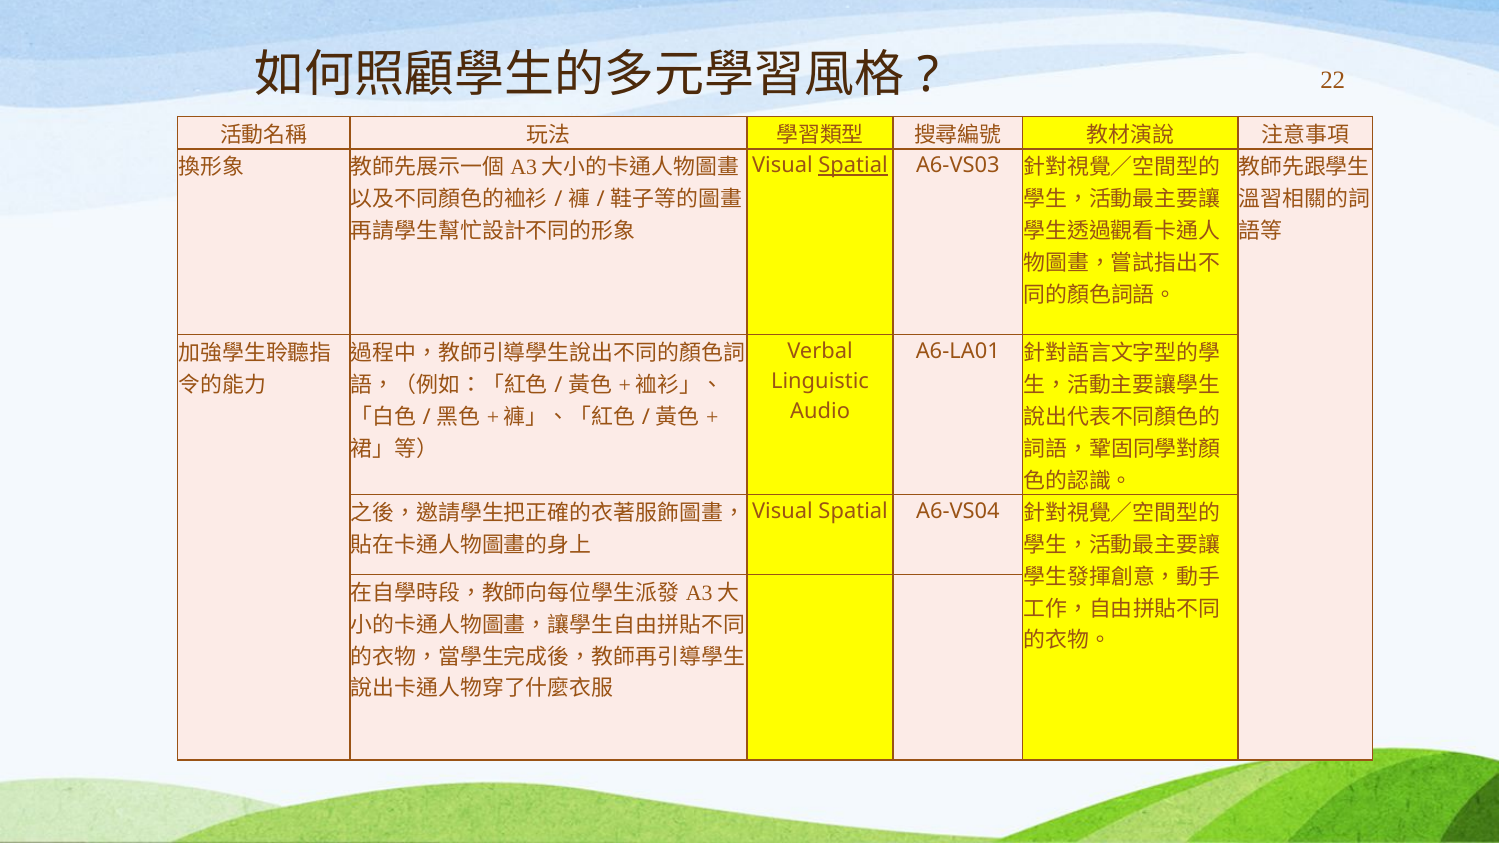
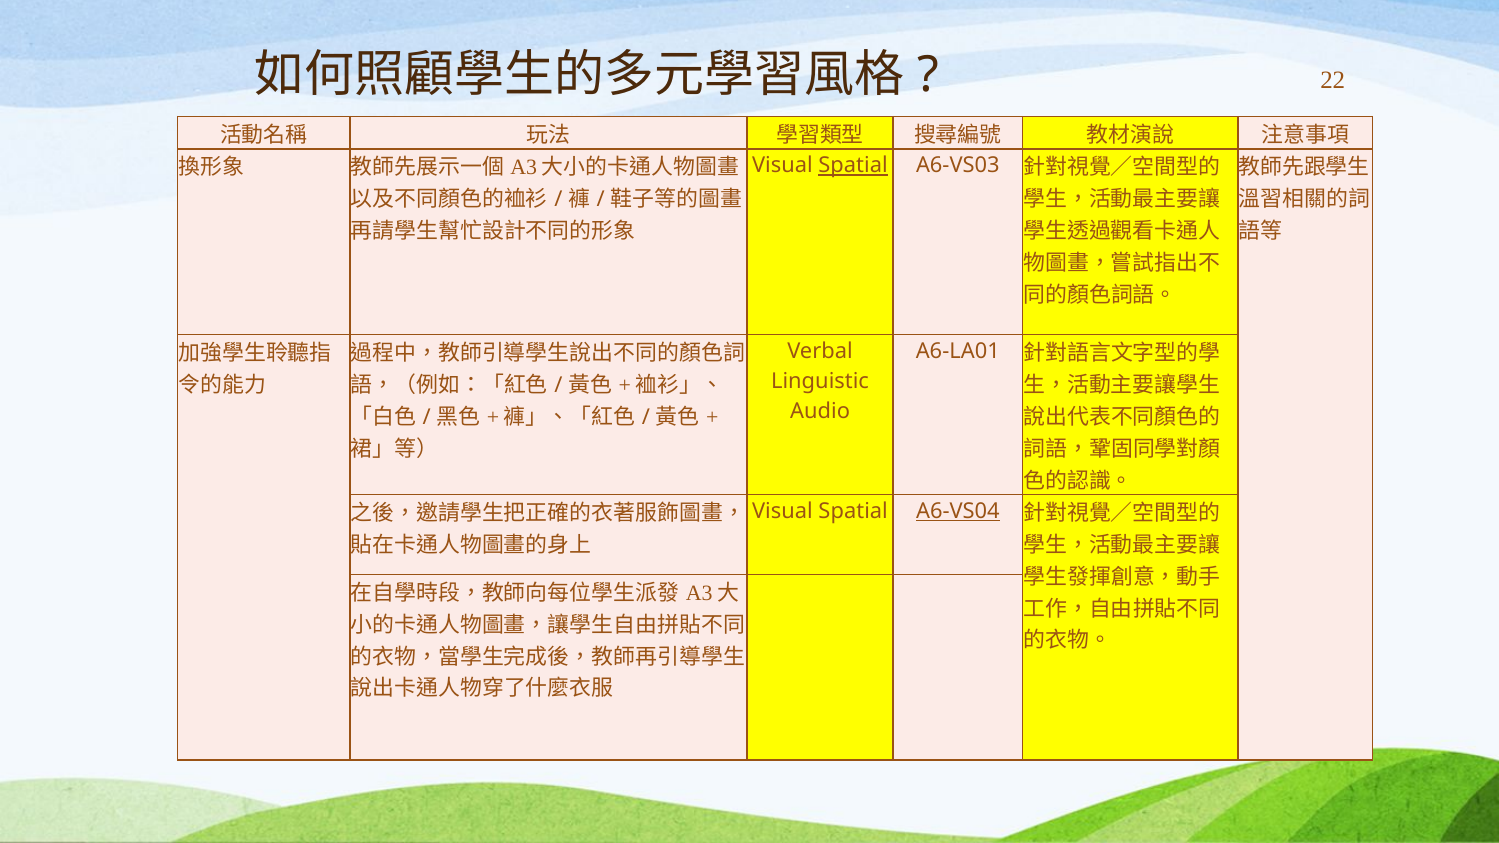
A6-VS04 underline: none -> present
